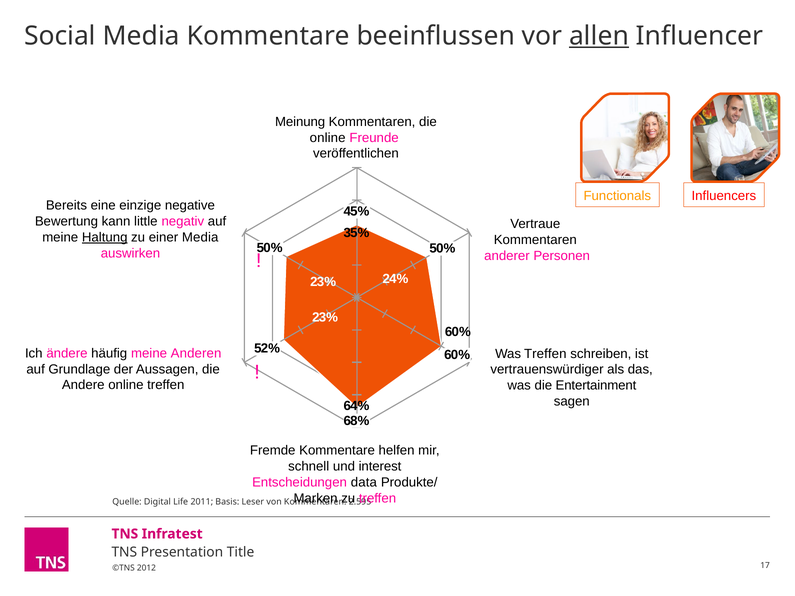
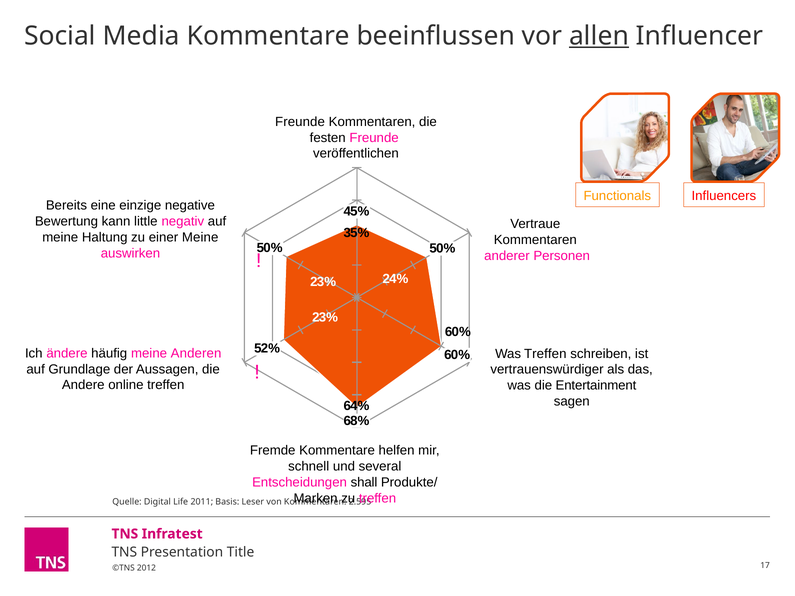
Meinung at (300, 122): Meinung -> Freunde
online at (328, 138): online -> festen
Haltung underline: present -> none
einer Media: Media -> Meine
interest: interest -> several
data: data -> shall
